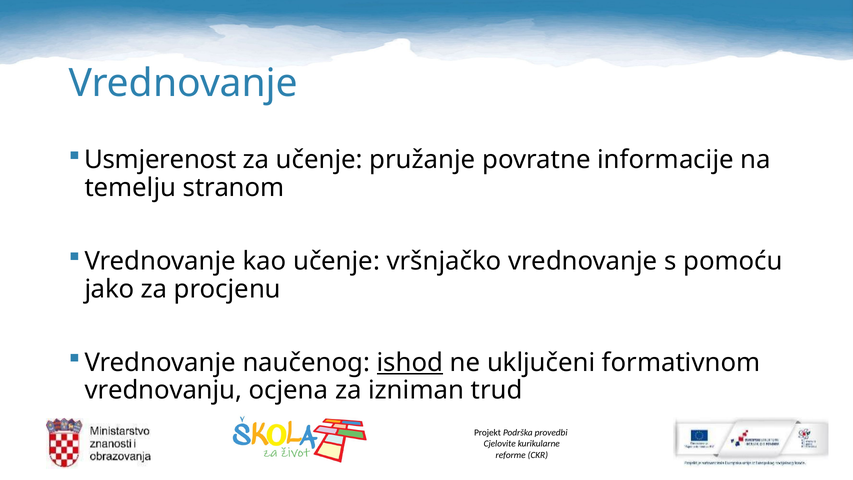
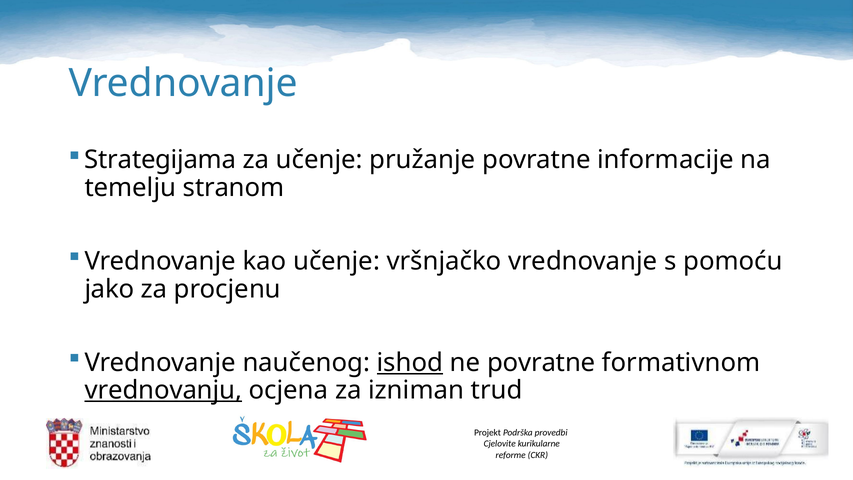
Usmjerenost: Usmjerenost -> Strategijama
ne uključeni: uključeni -> povratne
vrednovanju underline: none -> present
